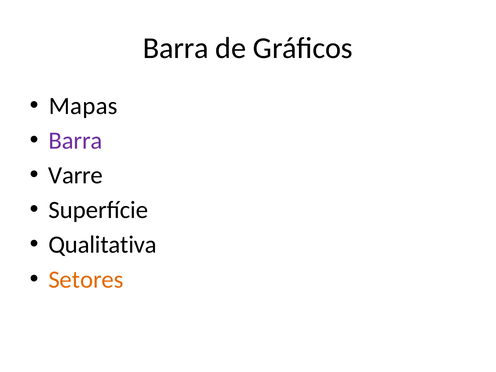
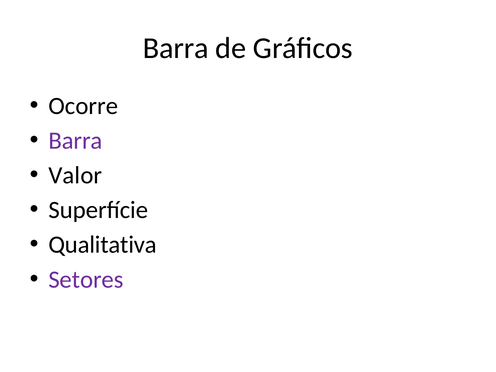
Mapas: Mapas -> Ocorre
Varre: Varre -> Valor
Setores colour: orange -> purple
